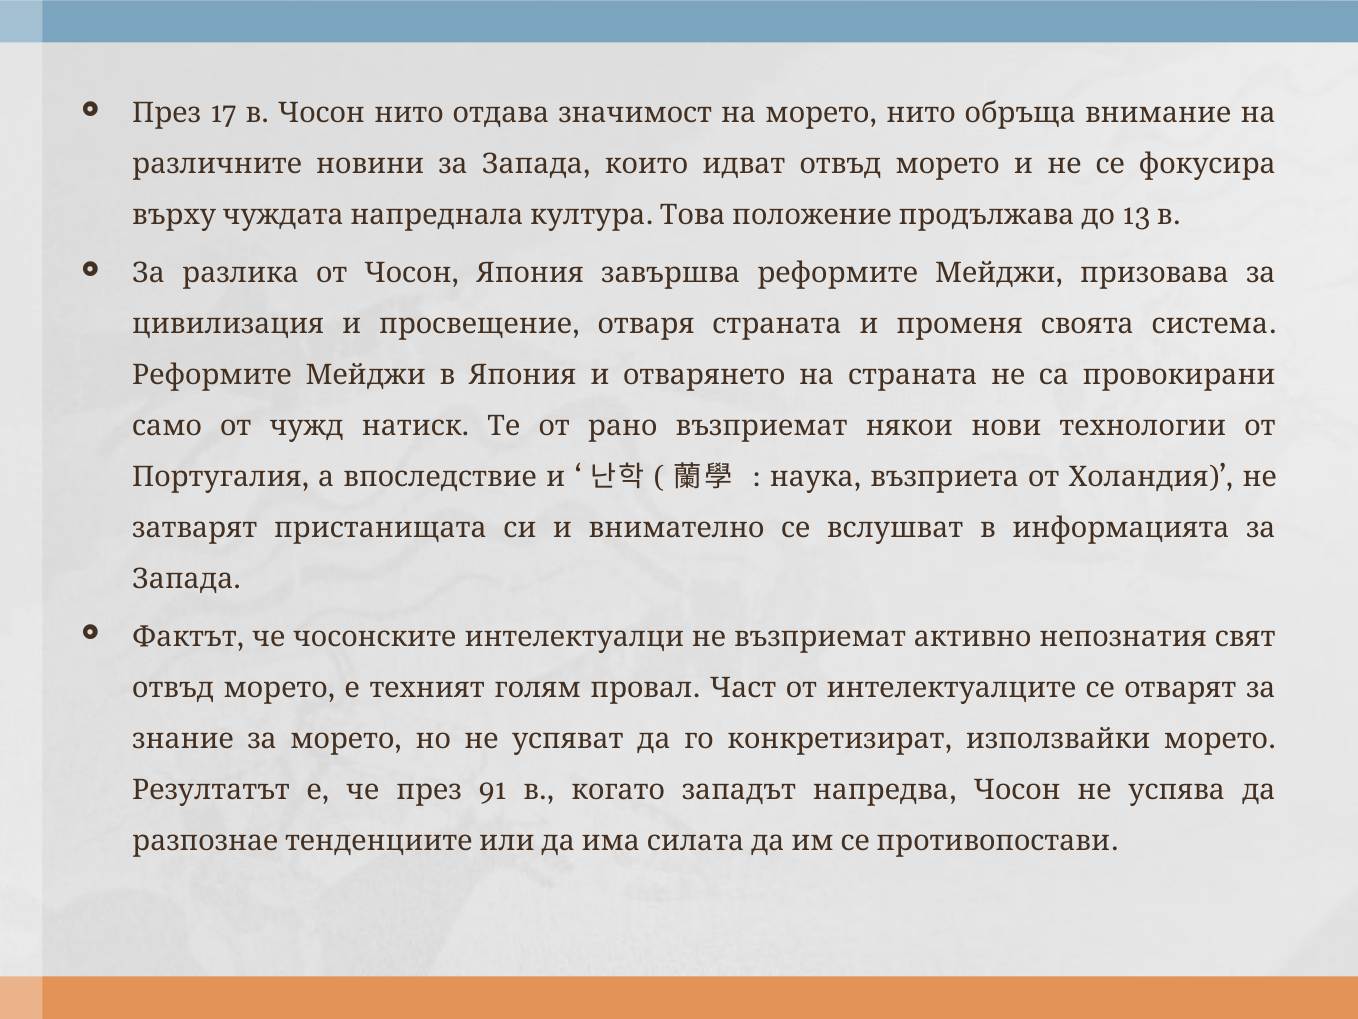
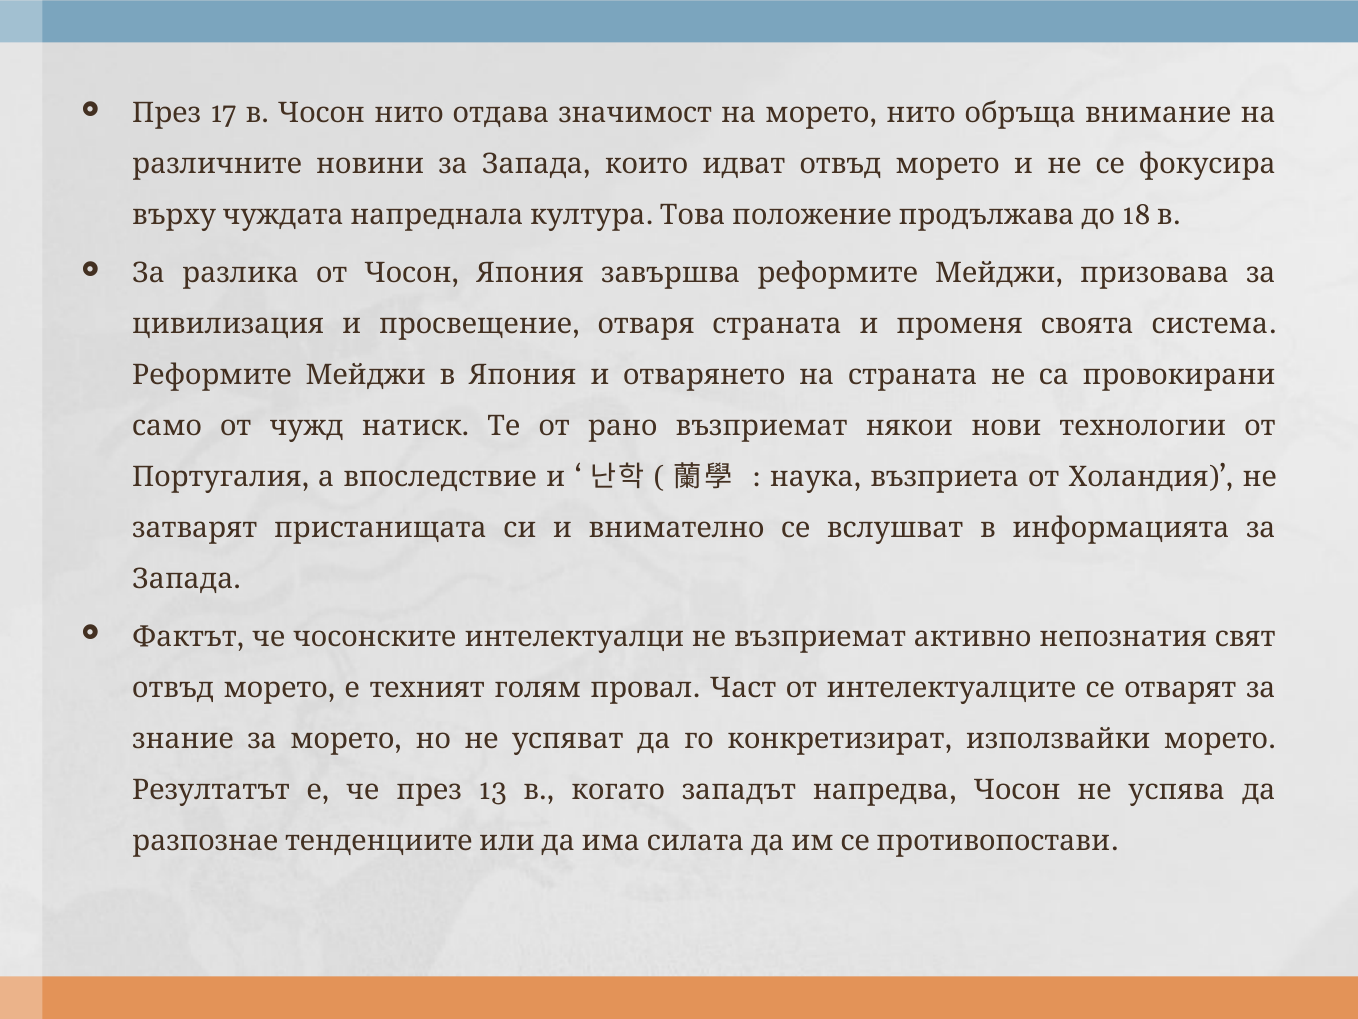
13: 13 -> 18
91: 91 -> 13
